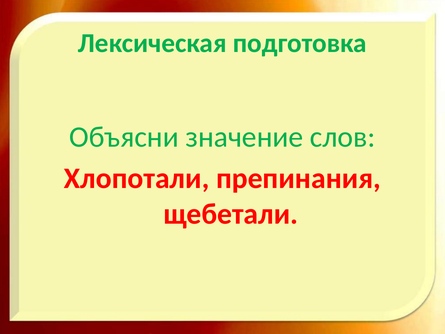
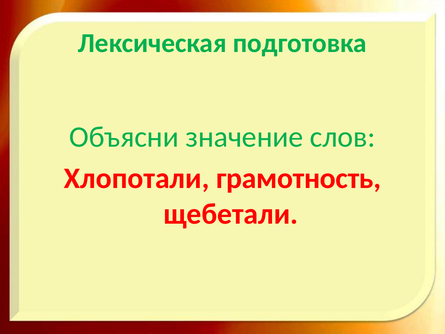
препинания: препинания -> грамотность
